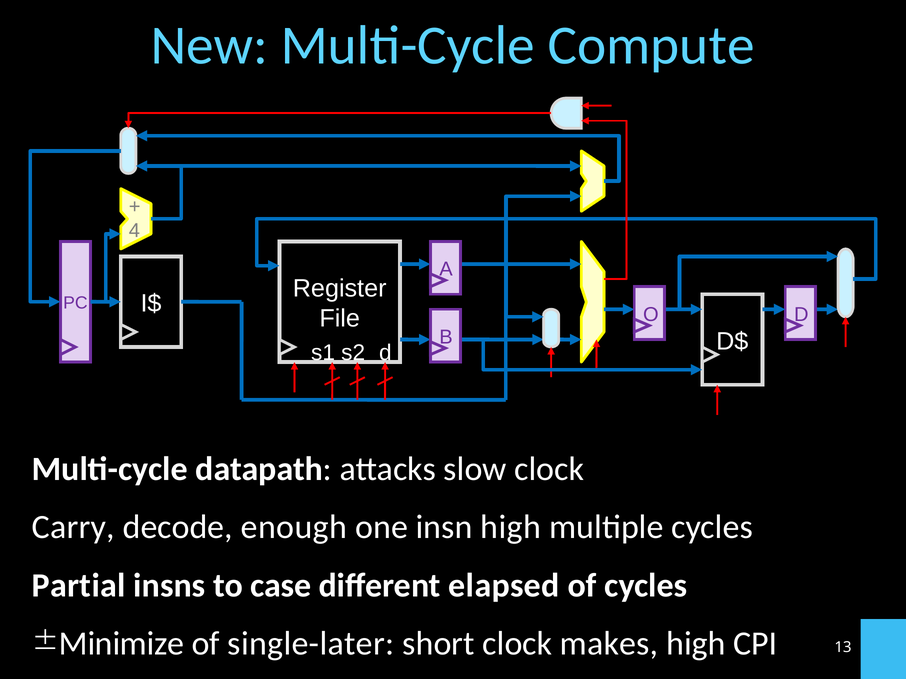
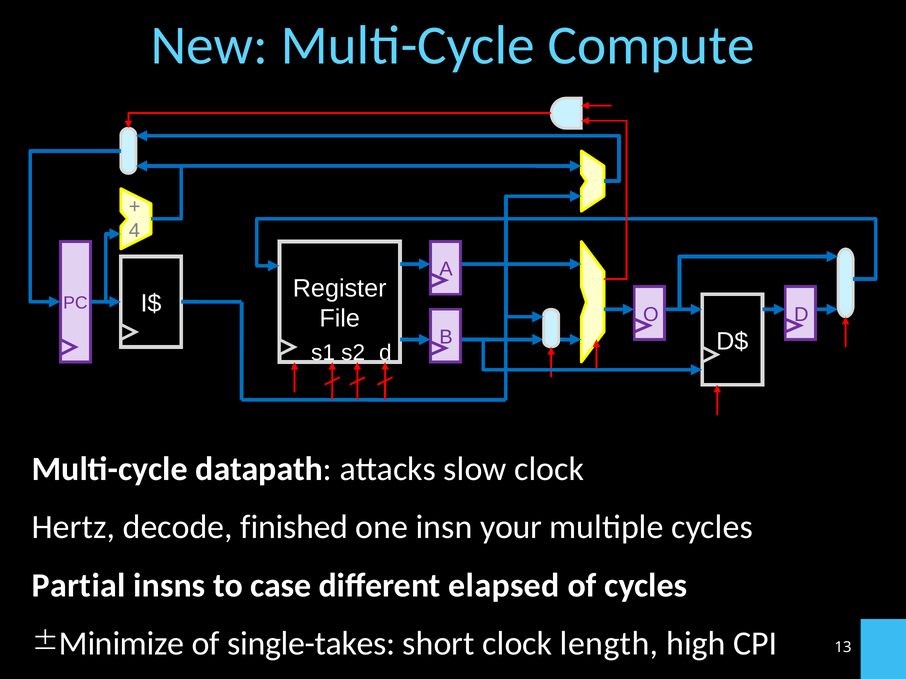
Carry: Carry -> Hertz
enough: enough -> finished
insn high: high -> your
single-later: single-later -> single-takes
makes: makes -> length
